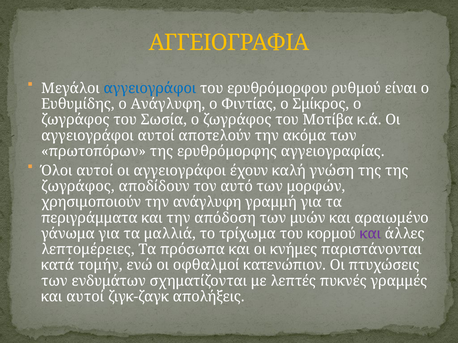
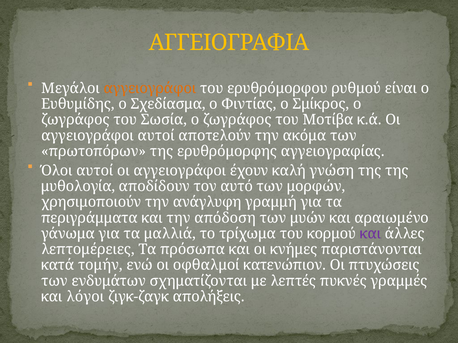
αγγειογράφοι at (150, 88) colour: blue -> orange
ο Ανάγλυφη: Ανάγλυφη -> Σχεδίασμα
ζωγράφος at (78, 187): ζωγράφος -> μυθολογία
και αυτοί: αυτοί -> λόγοι
